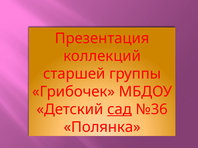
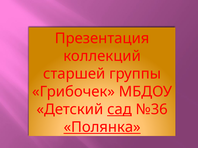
Полянка underline: none -> present
